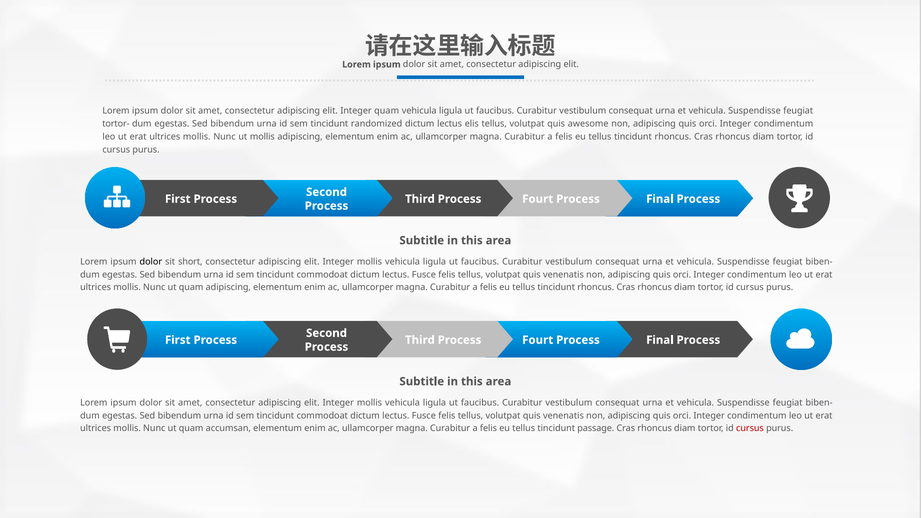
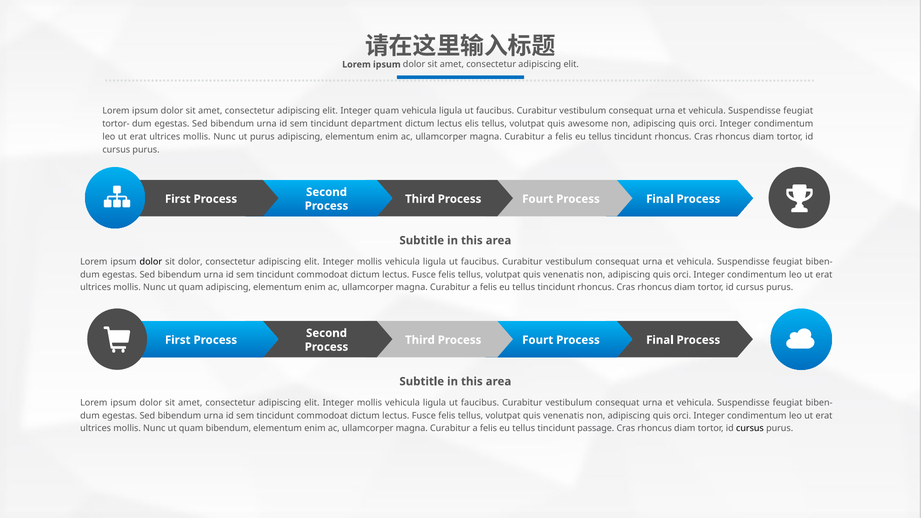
randomized: randomized -> department
ut mollis: mollis -> purus
sit short: short -> dolor
quam accumsan: accumsan -> bibendum
cursus at (750, 429) colour: red -> black
